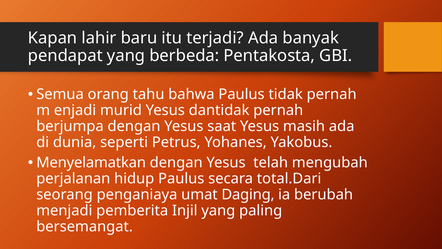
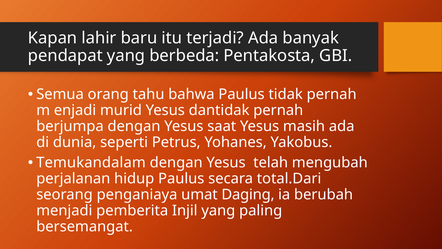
Menyelamatkan: Menyelamatkan -> Temukandalam
